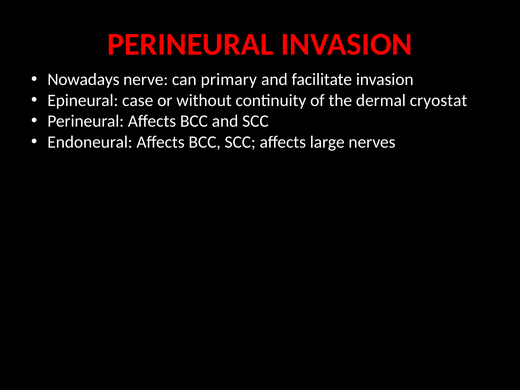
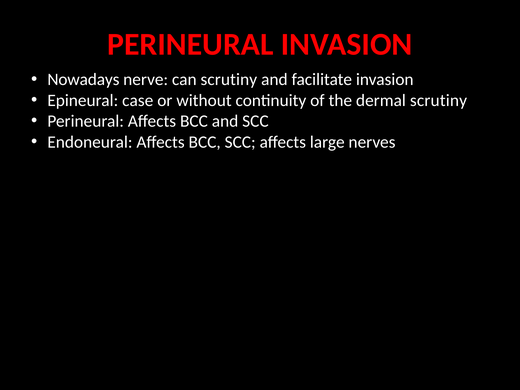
can primary: primary -> scrutiny
dermal cryostat: cryostat -> scrutiny
